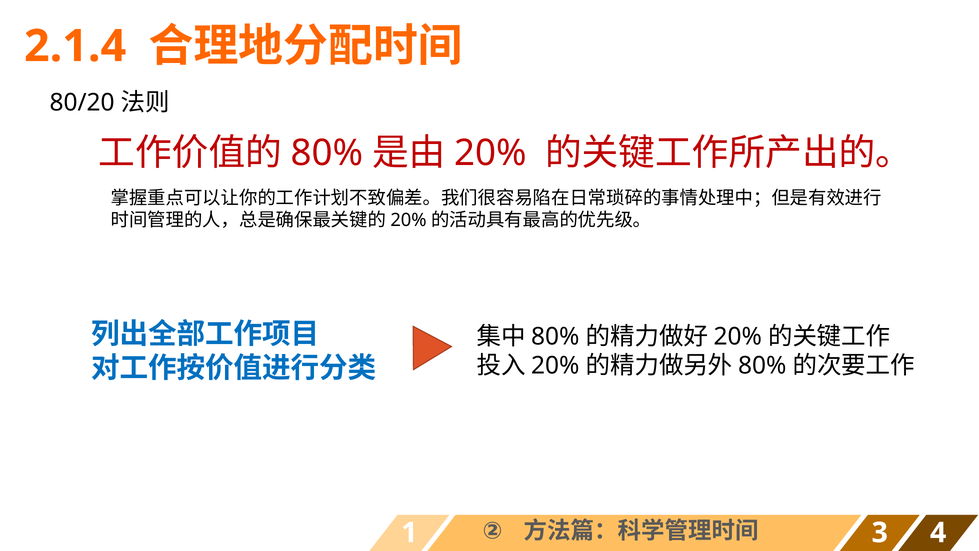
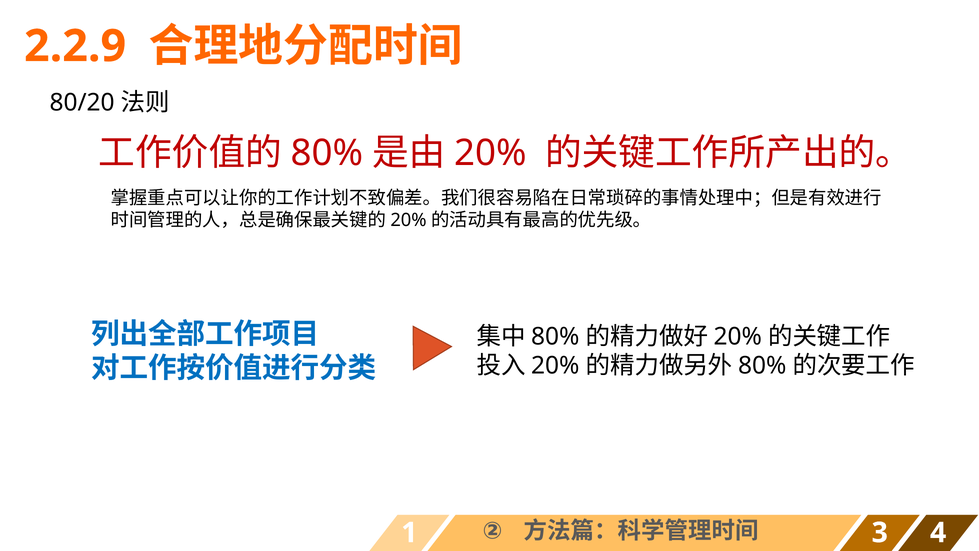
2.1.4: 2.1.4 -> 2.2.9
